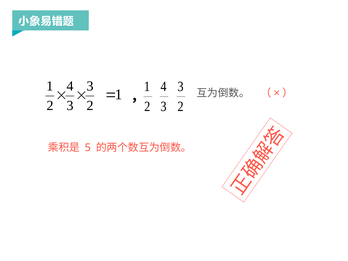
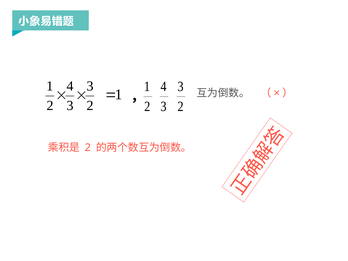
5 at (88, 148): 5 -> 2
